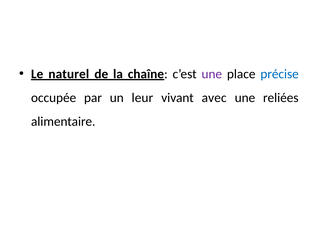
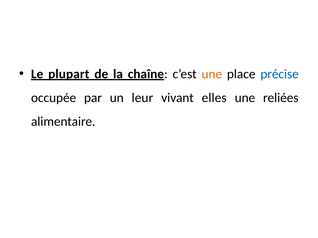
naturel: naturel -> plupart
une at (212, 74) colour: purple -> orange
avec: avec -> elles
